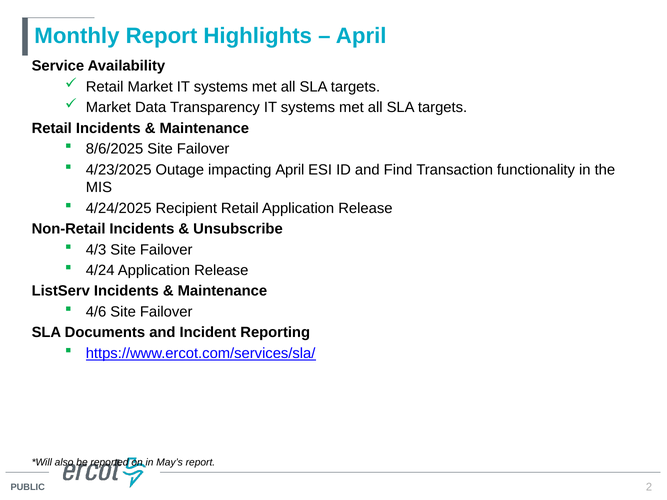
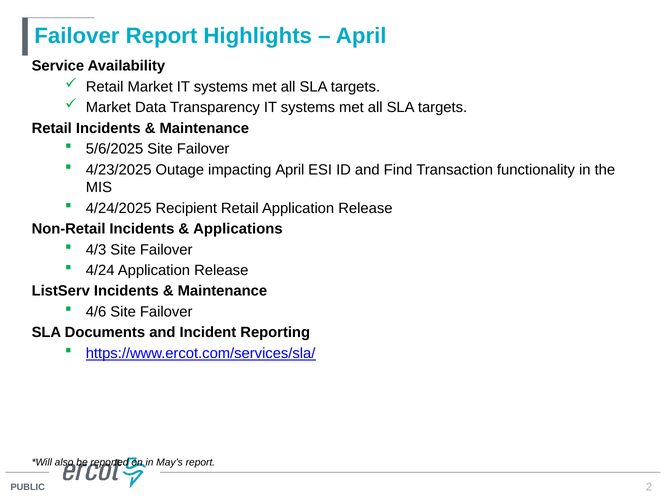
Monthly at (77, 36): Monthly -> Failover
8/6/2025: 8/6/2025 -> 5/6/2025
Unsubscribe: Unsubscribe -> Applications
